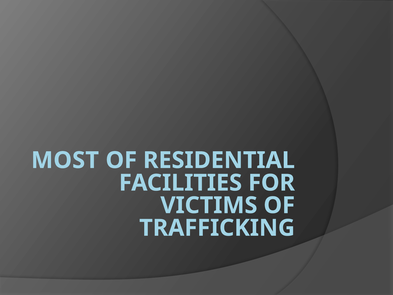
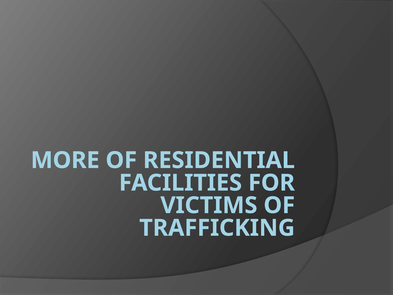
MOST: MOST -> MORE
